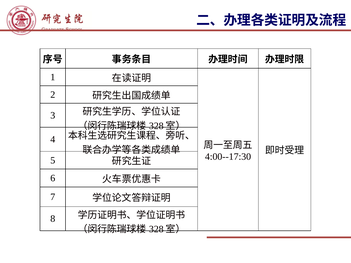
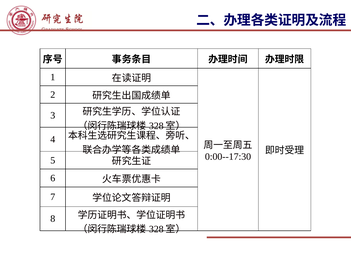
4:00--17:30: 4:00--17:30 -> 0:00--17:30
